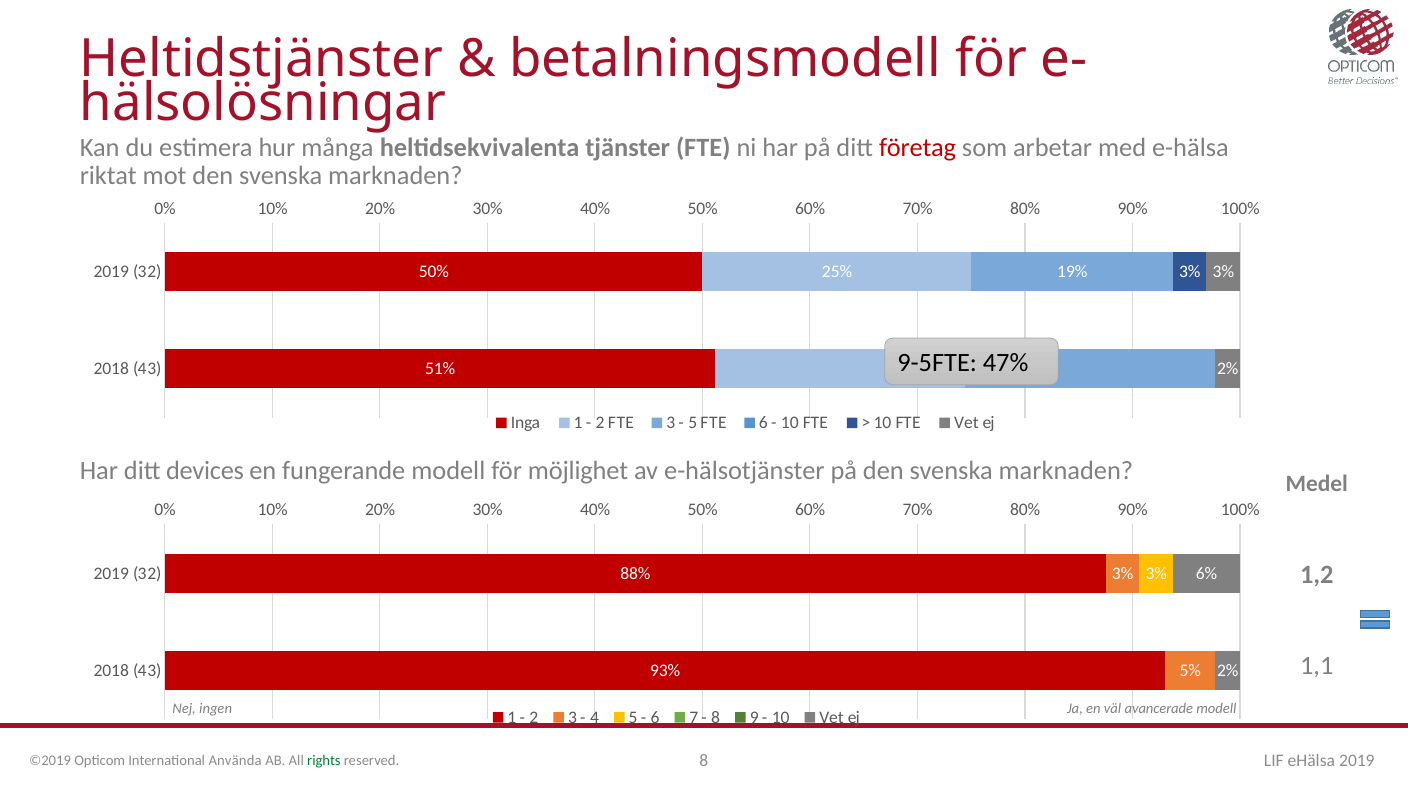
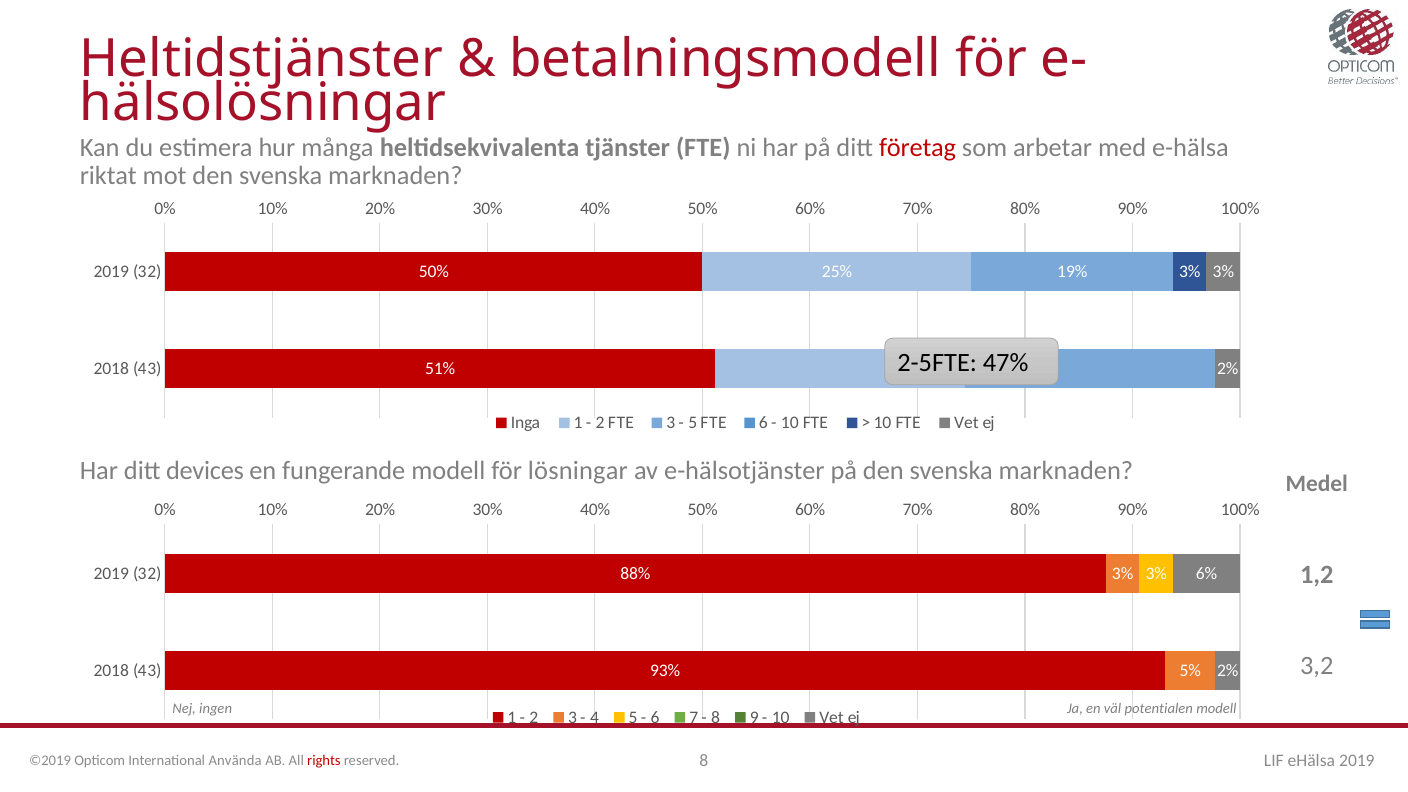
9-5FTE: 9-5FTE -> 2-5FTE
möjlighet: möjlighet -> lösningar
1,1: 1,1 -> 3,2
avancerade: avancerade -> potentialen
rights colour: green -> red
